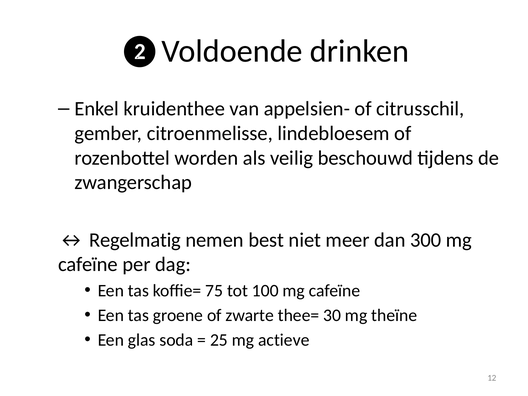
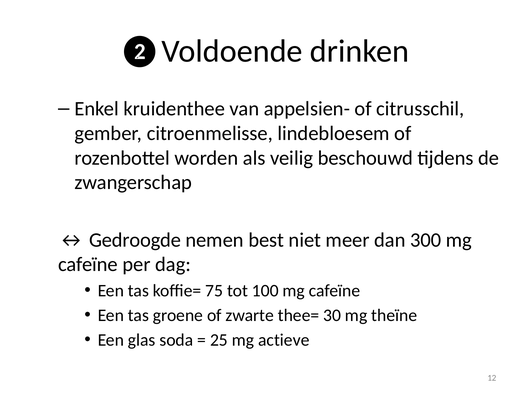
Regelmatig: Regelmatig -> Gedroogde
